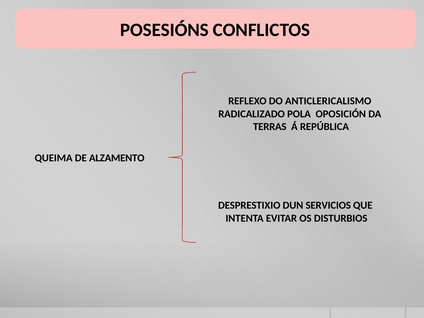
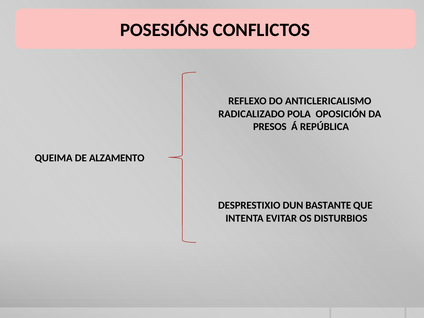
TERRAS: TERRAS -> PRESOS
SERVICIOS: SERVICIOS -> BASTANTE
